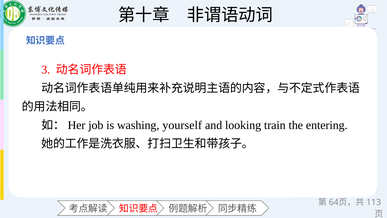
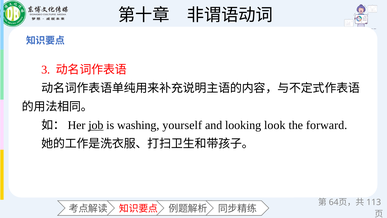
job underline: none -> present
train: train -> look
entering: entering -> forward
